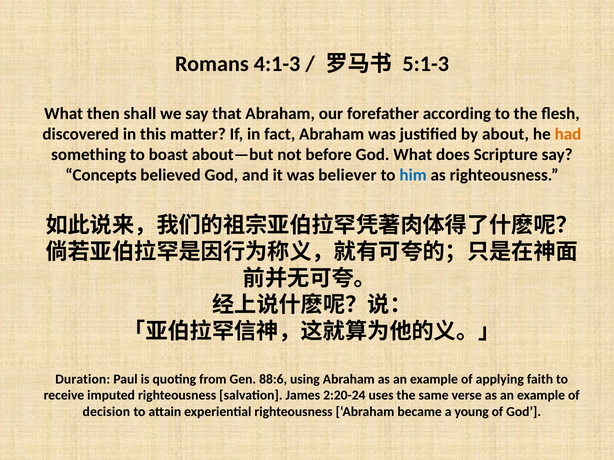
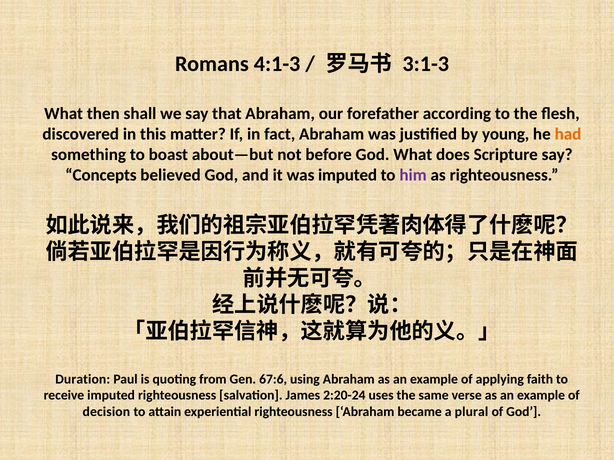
5:1-3: 5:1-3 -> 3:1-3
about: about -> young
was believer: believer -> imputed
him colour: blue -> purple
88:6: 88:6 -> 67:6
young: young -> plural
